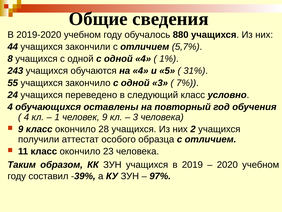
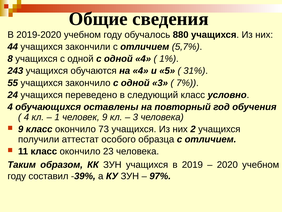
28: 28 -> 73
